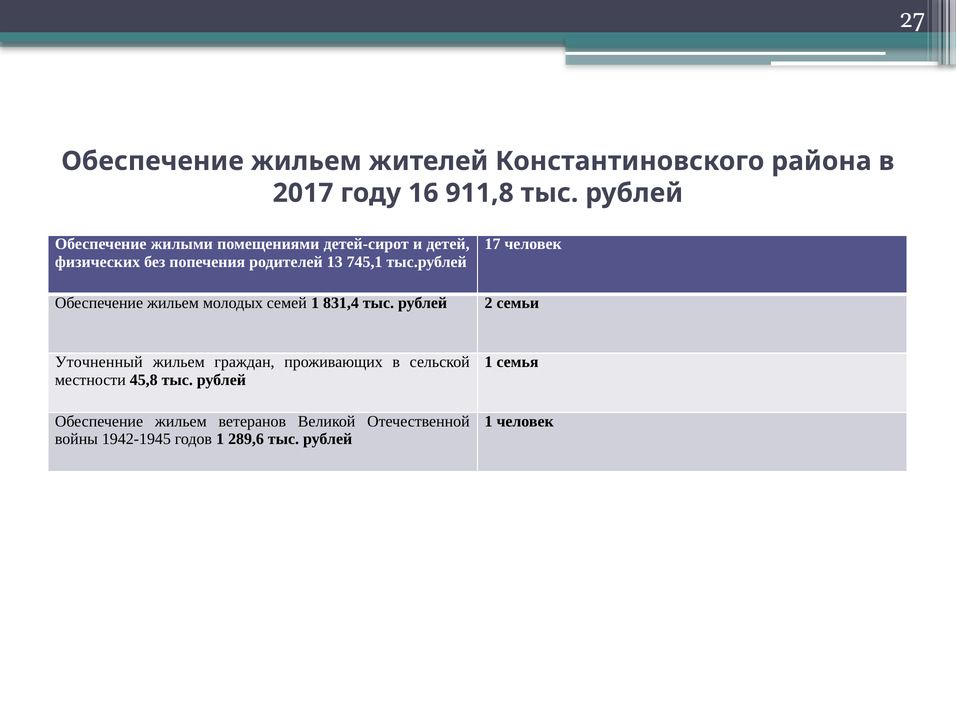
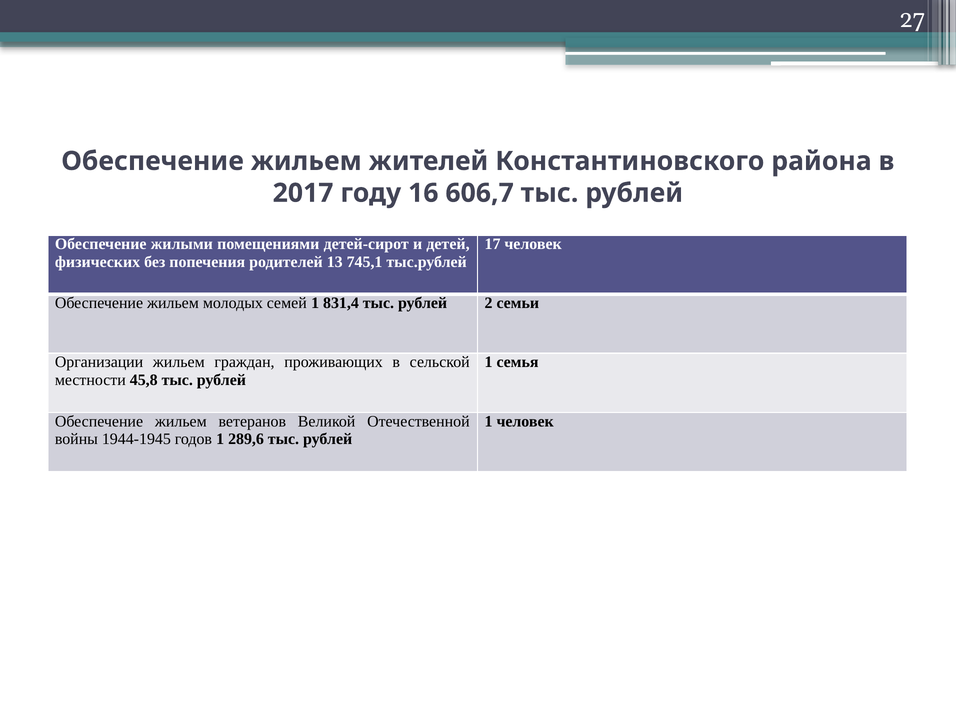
911,8: 911,8 -> 606,7
Уточненный: Уточненный -> Организации
1942-1945: 1942-1945 -> 1944-1945
